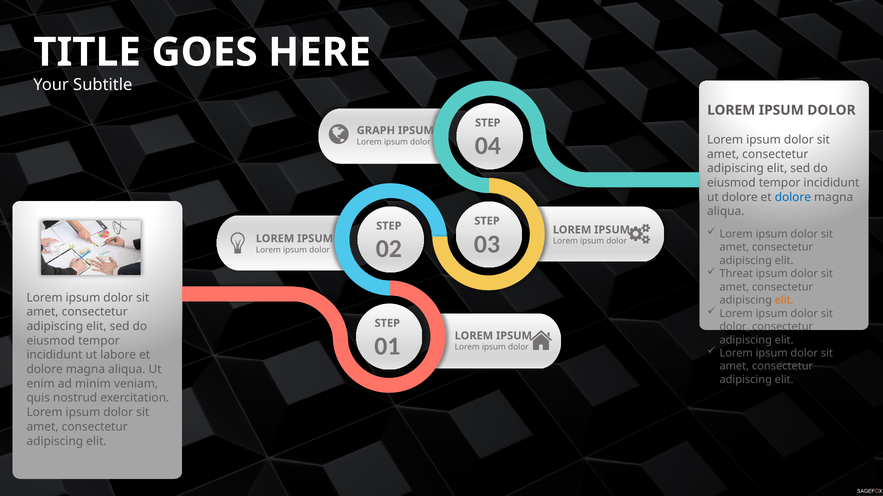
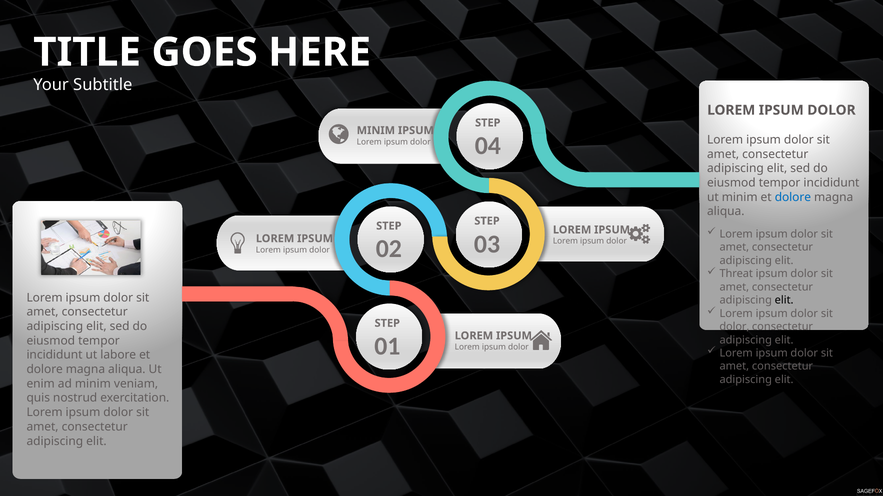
GRAPH at (376, 131): GRAPH -> MINIM
ut dolore: dolore -> minim
elit at (784, 301) colour: orange -> black
